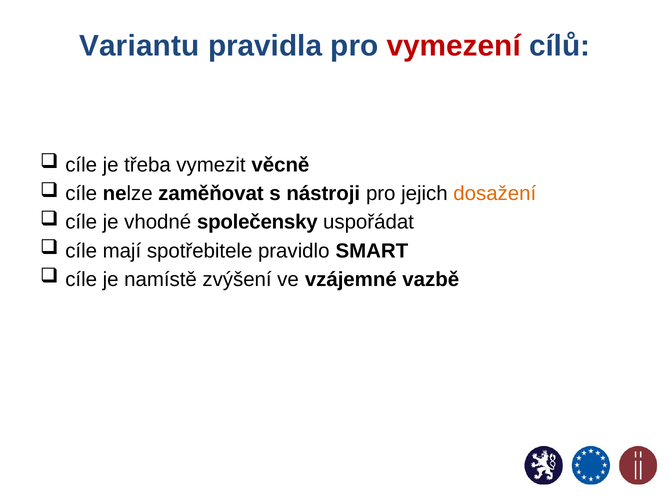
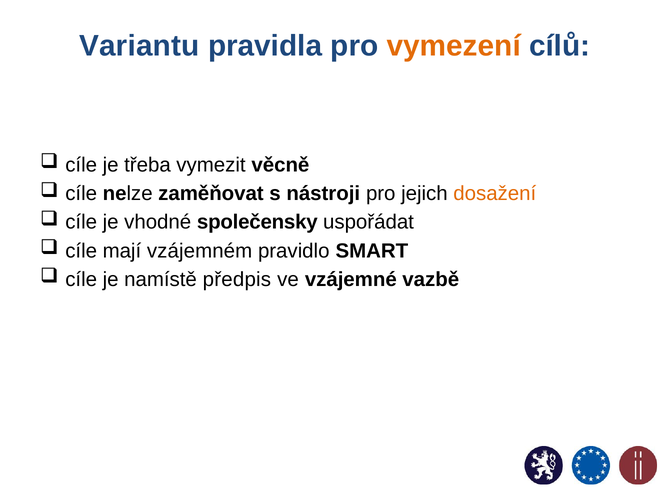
vymezení colour: red -> orange
spotřebitele: spotřebitele -> vzájemném
zvýšení: zvýšení -> předpis
